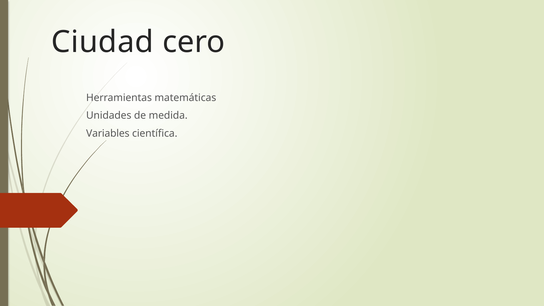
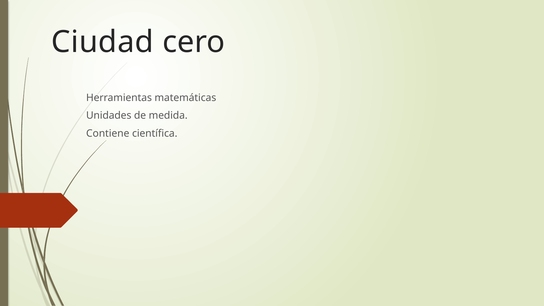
Variables: Variables -> Contiene
